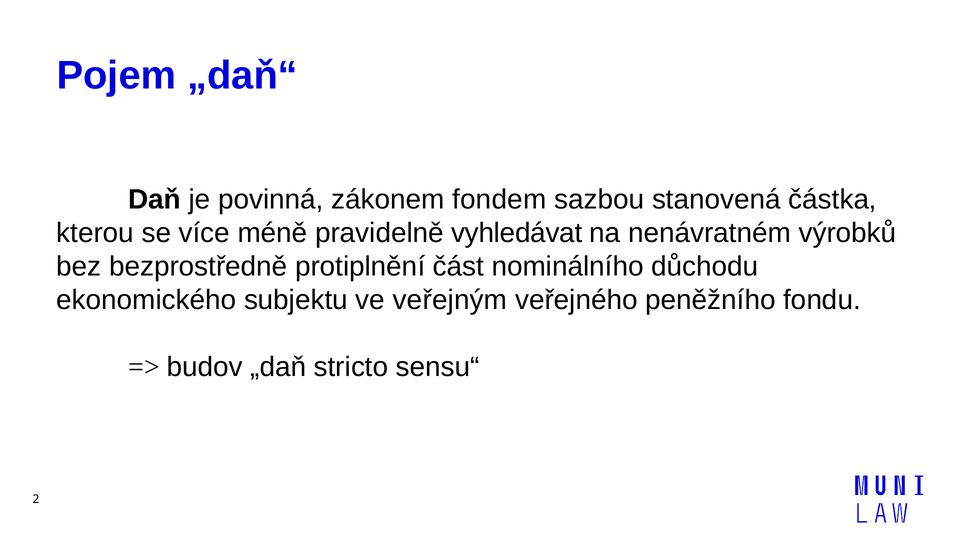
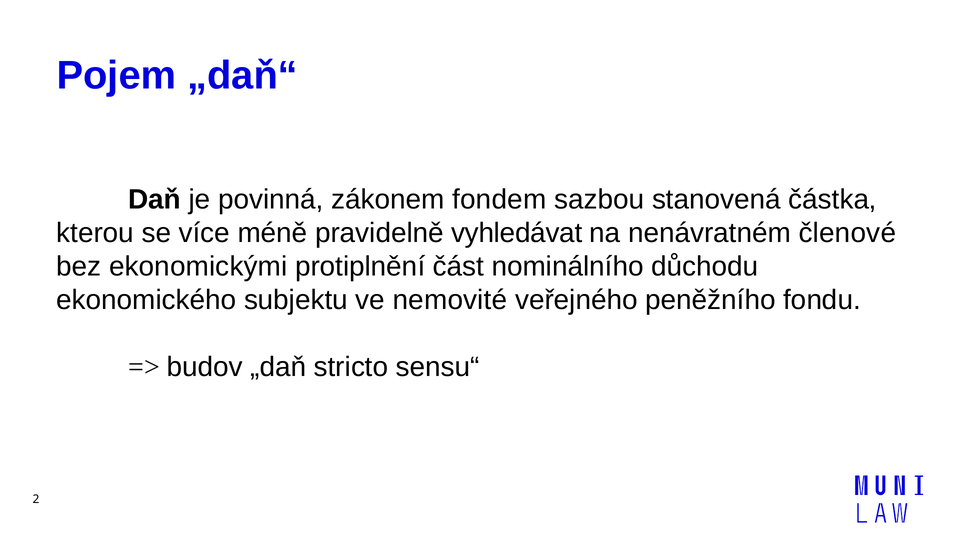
výrobků: výrobků -> členové
bezprostředně: bezprostředně -> ekonomickými
veřejným: veřejným -> nemovité
